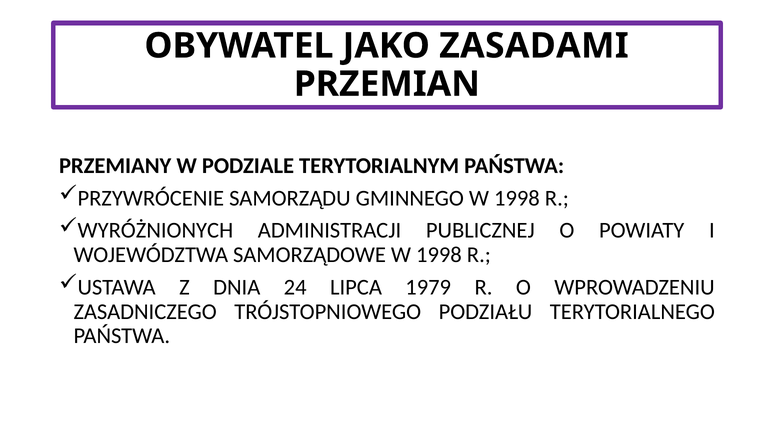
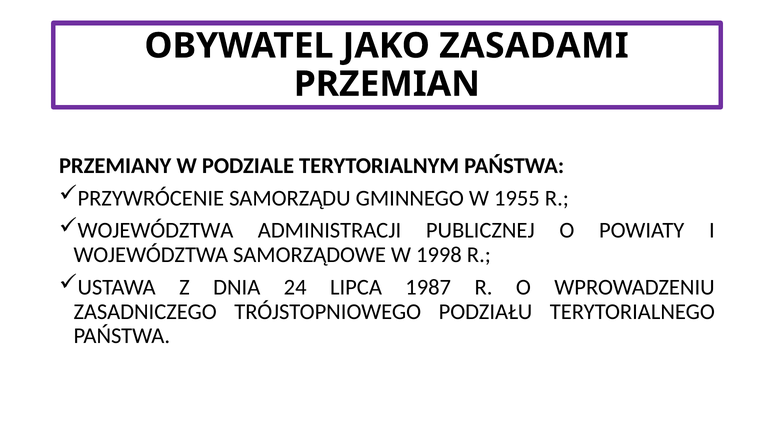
GMINNEGO W 1998: 1998 -> 1955
WYRÓŻNIONYCH at (155, 231): WYRÓŻNIONYCH -> WOJEWÓDZTWA
1979: 1979 -> 1987
